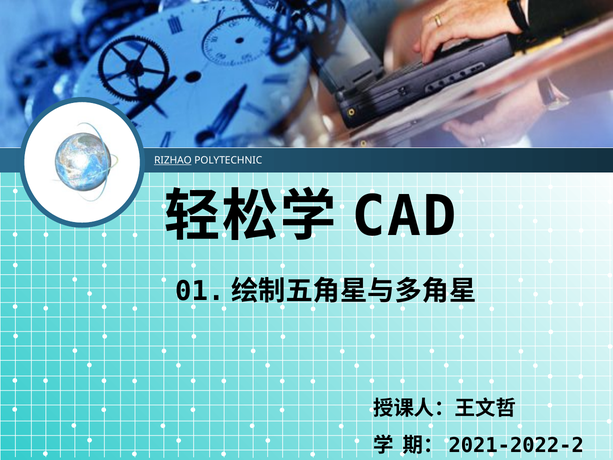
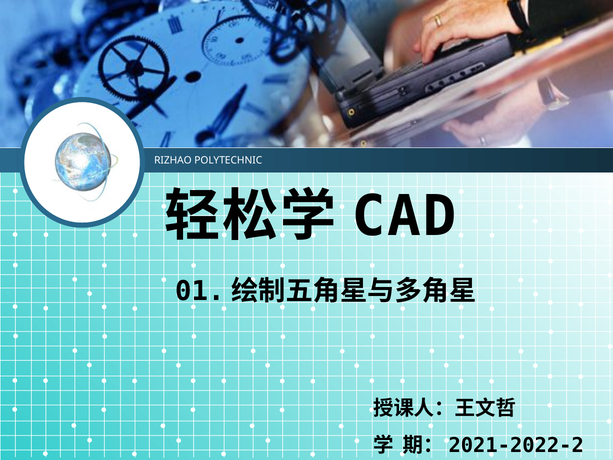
RIZHAO underline: present -> none
